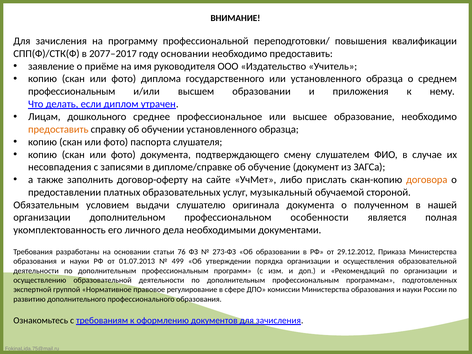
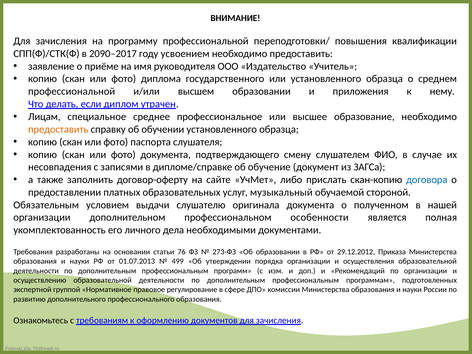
2077–2017: 2077–2017 -> 2090–2017
году основании: основании -> усвоением
профессиональным at (72, 91): профессиональным -> профессиональной
дошкольного: дошкольного -> специальное
договора colour: orange -> blue
